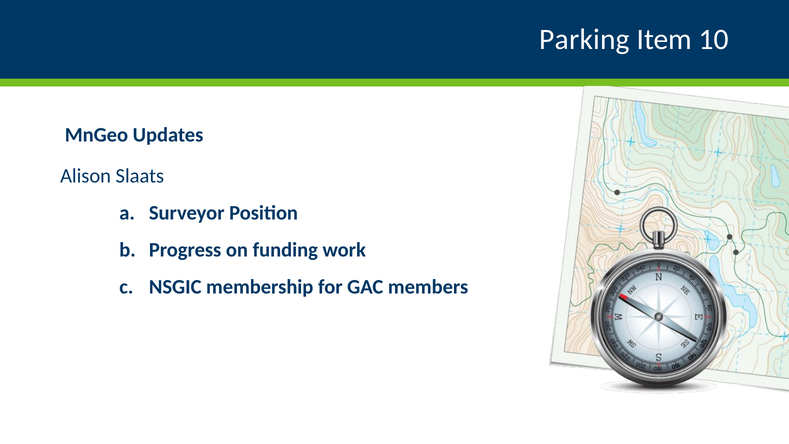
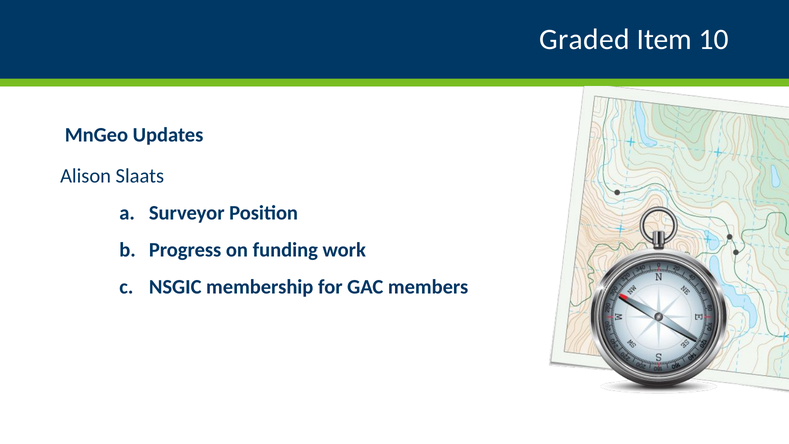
Parking: Parking -> Graded
